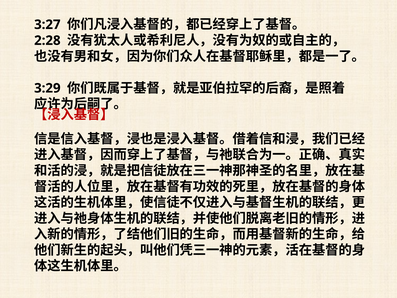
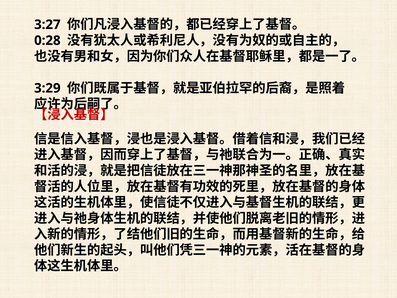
2:28: 2:28 -> 0:28
